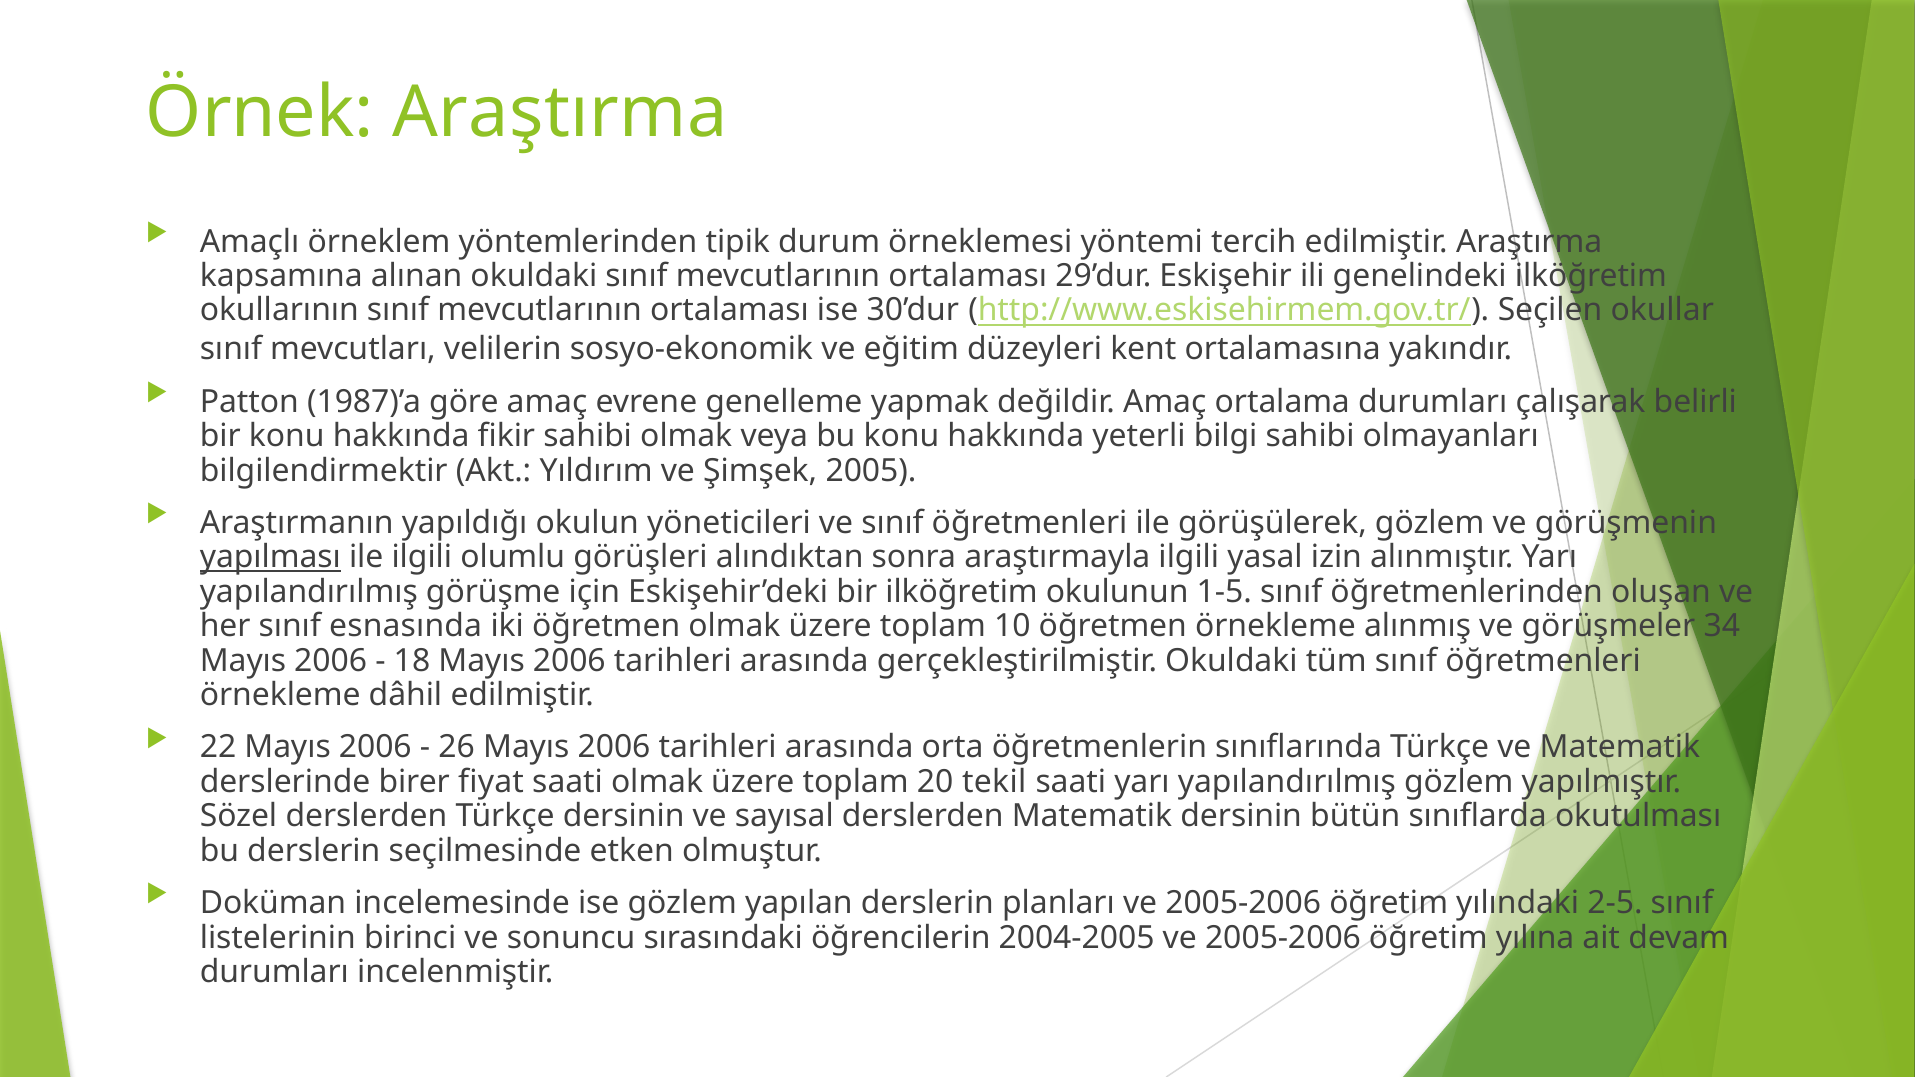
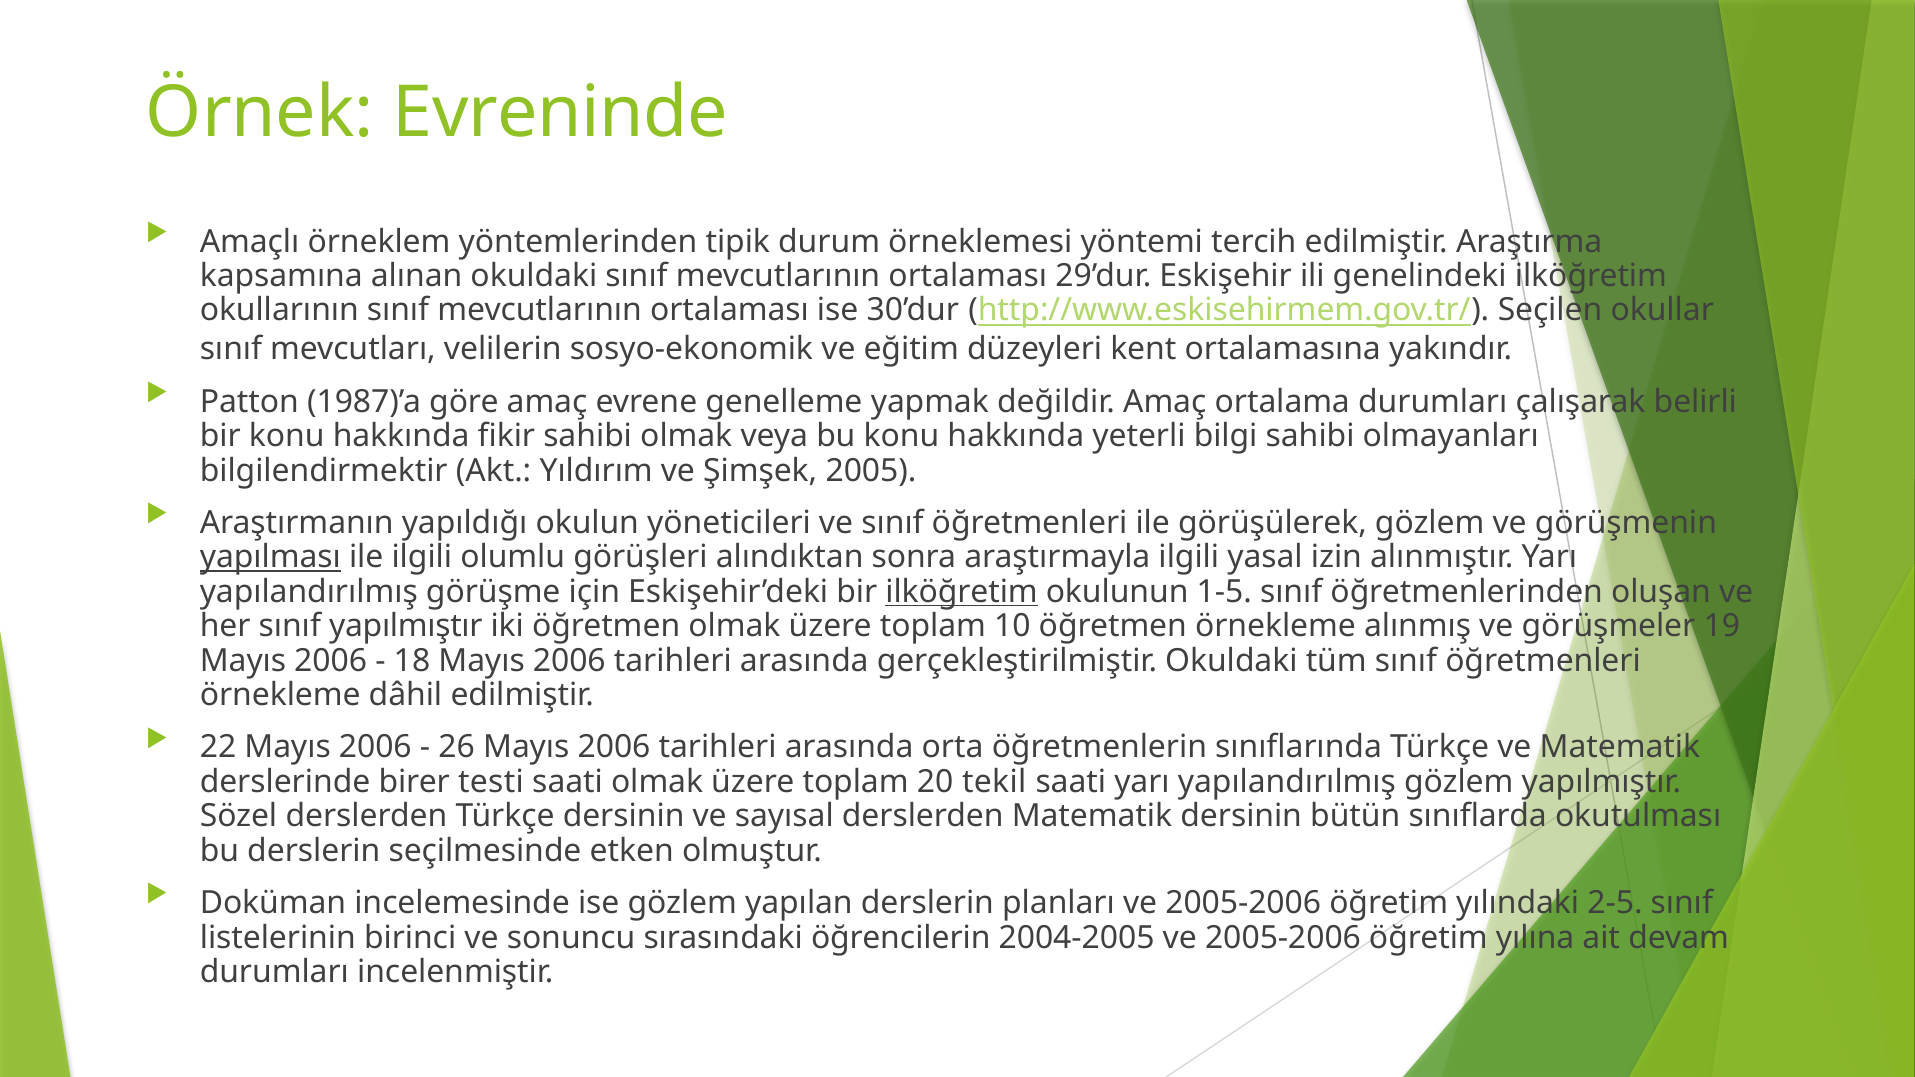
Örnek Araştırma: Araştırma -> Evreninde
ilköğretim at (962, 592) underline: none -> present
sınıf esnasında: esnasında -> yapılmıştır
34: 34 -> 19
fiyat: fiyat -> testi
